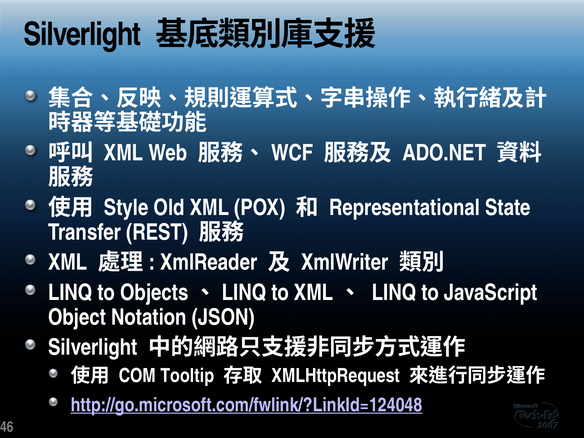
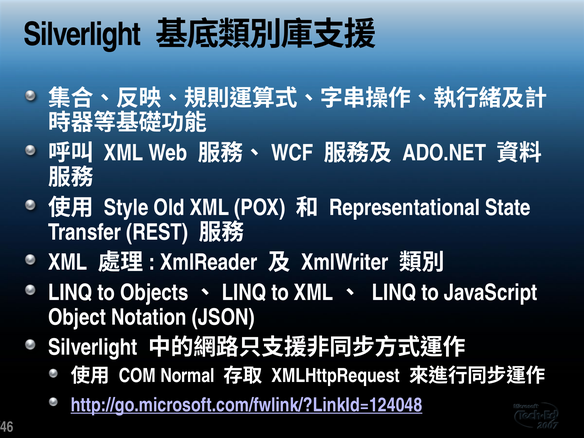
Tooltip: Tooltip -> Normal
